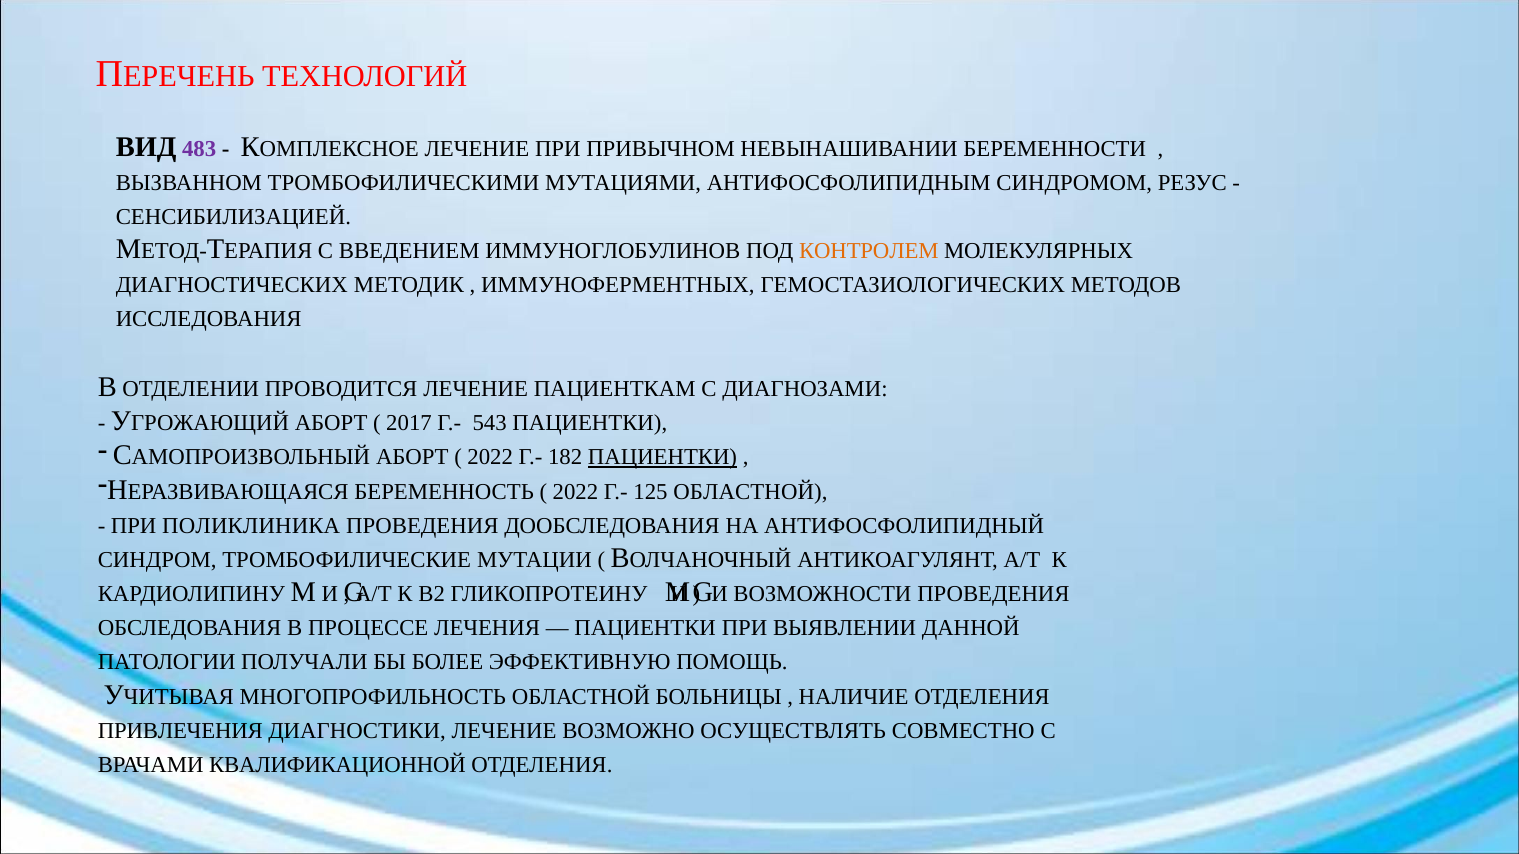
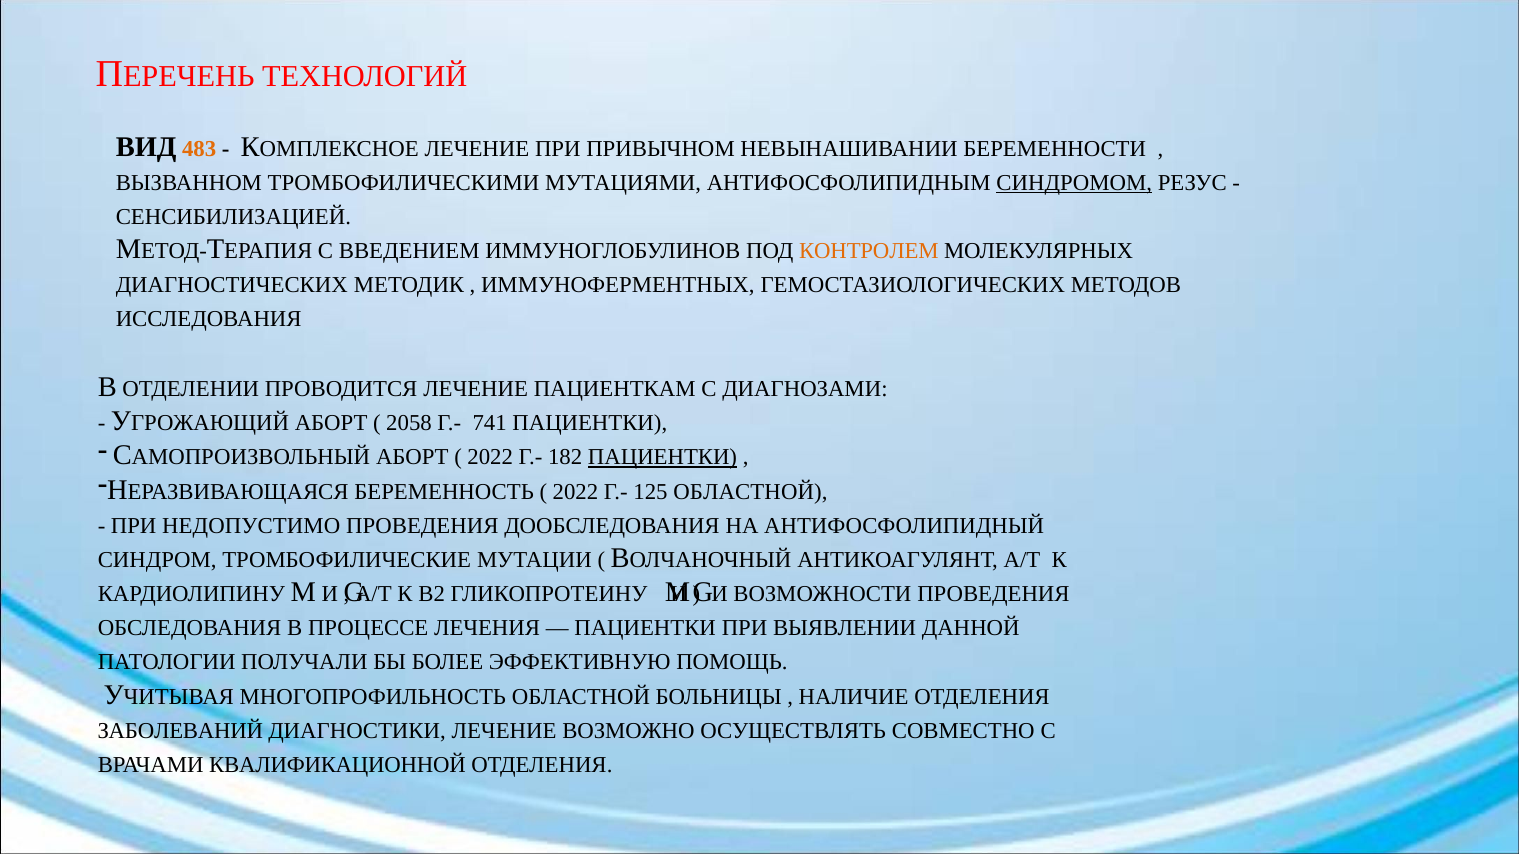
483 colour: purple -> orange
СИНДРОМОМ underline: none -> present
2017: 2017 -> 2058
543: 543 -> 741
ПОЛИКЛИНИКА: ПОЛИКЛИНИКА -> НЕДОПУСТИМО
ПРИВЛЕЧЕНИЯ: ПРИВЛЕЧЕНИЯ -> ЗАБОЛЕВАНИЙ
